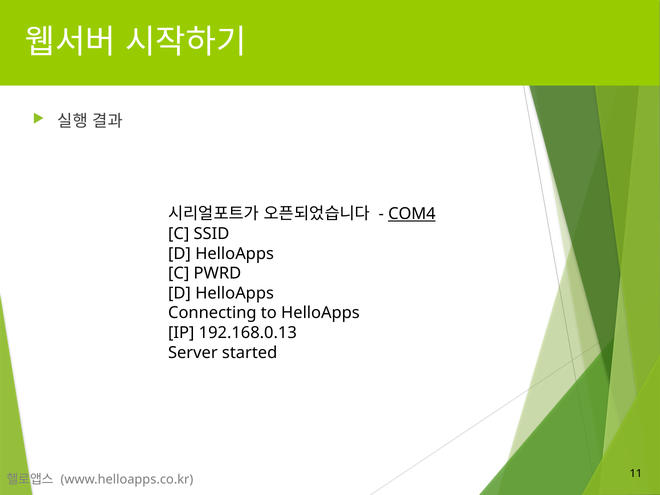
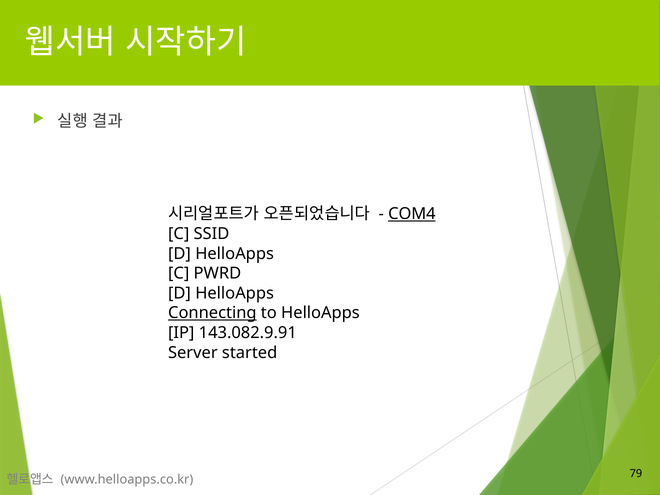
Connecting underline: none -> present
192.168.0.13: 192.168.0.13 -> 143.082.9.91
11: 11 -> 79
